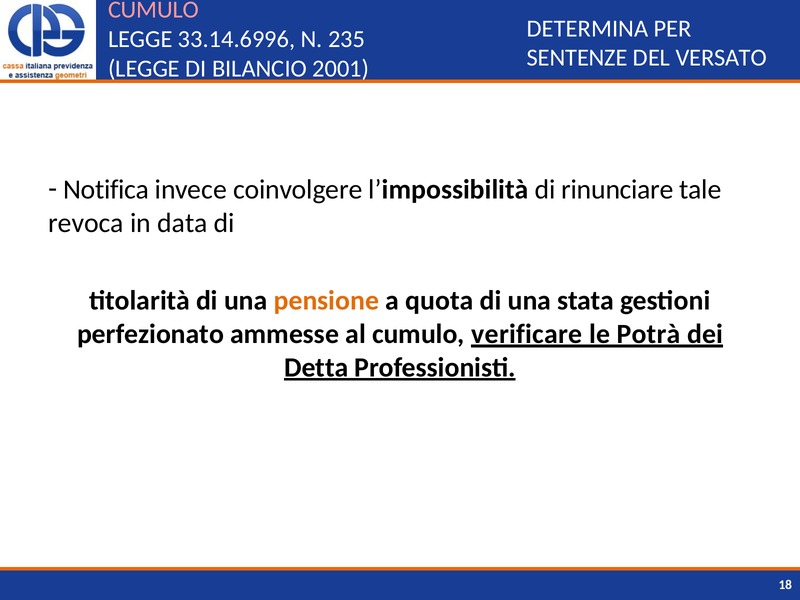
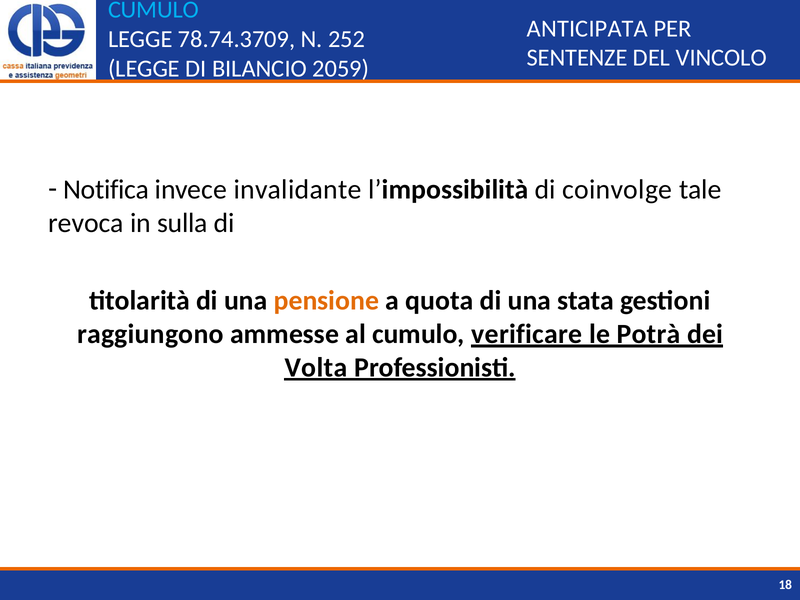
CUMULO at (154, 10) colour: pink -> light blue
DETERMINA: DETERMINA -> ANTICIPATA
33.14.6996: 33.14.6996 -> 78.74.3709
235: 235 -> 252
VERSATO: VERSATO -> VINCOLO
2001: 2001 -> 2059
coinvolgere: coinvolgere -> invalidante
rinunciare: rinunciare -> coinvolge
data: data -> sulla
perfezionato: perfezionato -> raggiungono
Detta: Detta -> Volta
